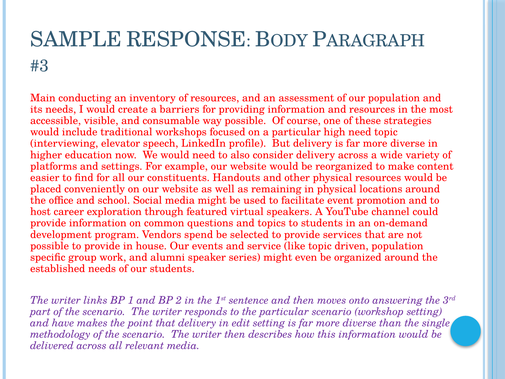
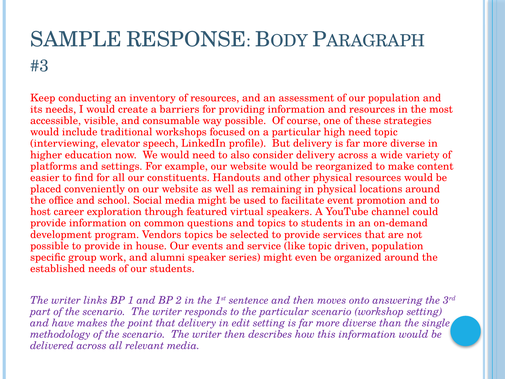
Main: Main -> Keep
Vendors spend: spend -> topics
